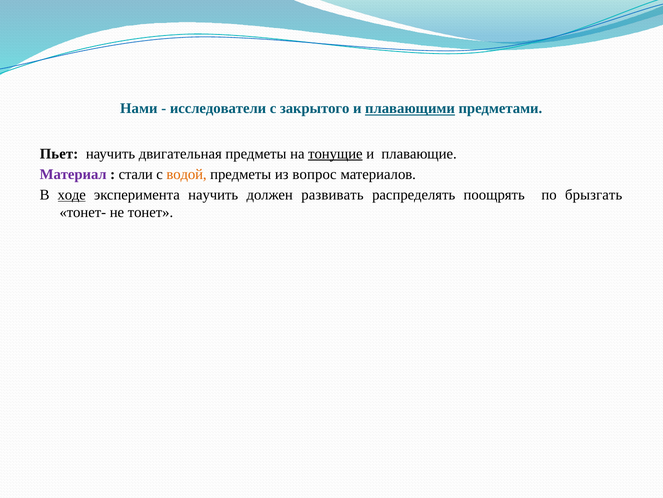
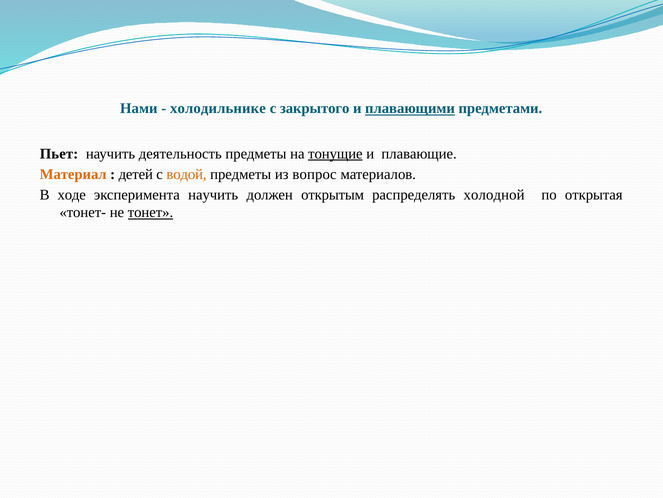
исследователи: исследователи -> холодильнике
двигательная: двигательная -> деятельность
Материал colour: purple -> orange
стали: стали -> детей
ходе underline: present -> none
развивать: развивать -> открытым
поощрять: поощрять -> холодной
брызгать: брызгать -> открытая
тонет underline: none -> present
